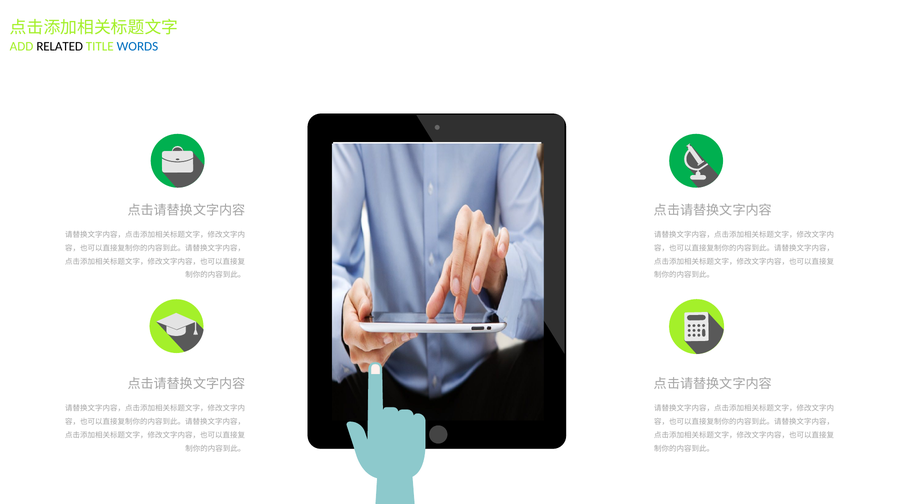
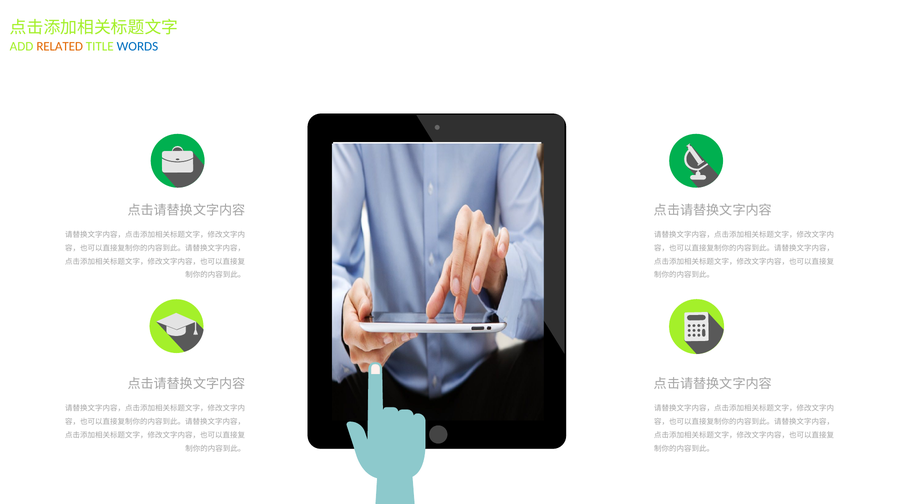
RELATED colour: black -> orange
